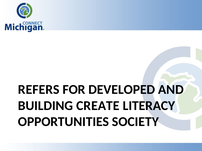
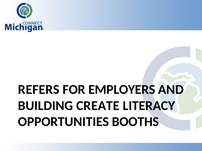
DEVELOPED: DEVELOPED -> EMPLOYERS
SOCIETY: SOCIETY -> BOOTHS
